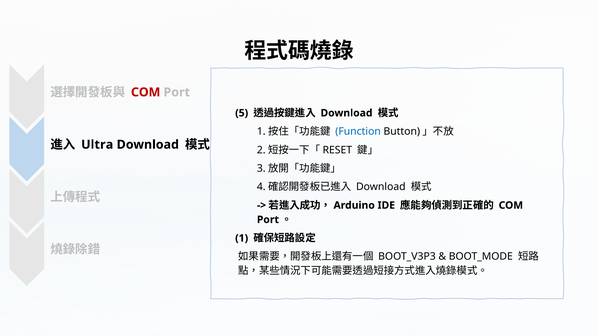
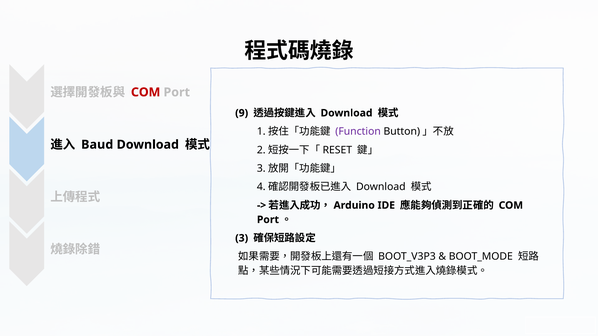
5: 5 -> 9
Function colour: blue -> purple
Ultra: Ultra -> Baud
1 at (242, 238): 1 -> 3
